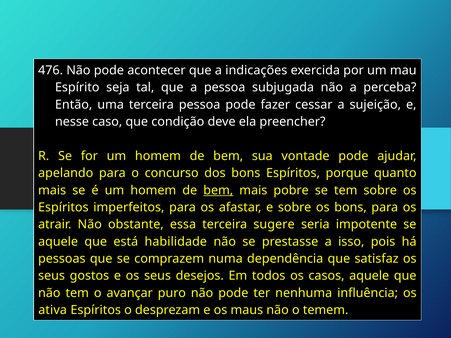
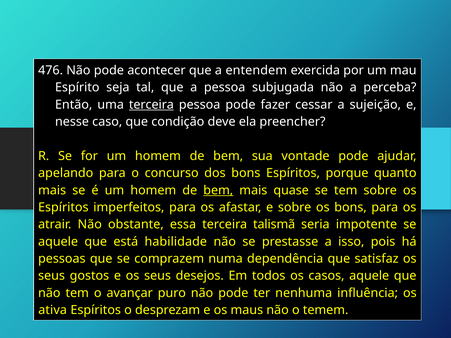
indicações: indicações -> entendem
terceira at (151, 105) underline: none -> present
pobre: pobre -> quase
sugere: sugere -> talismã
